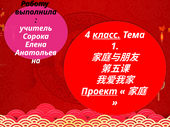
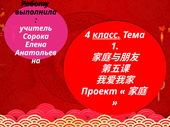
Проект underline: present -> none
